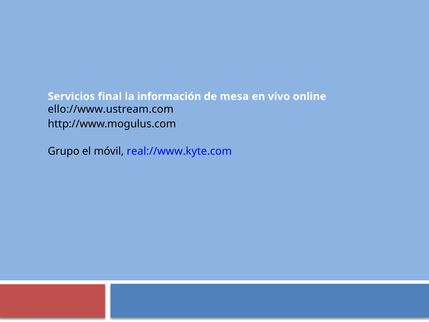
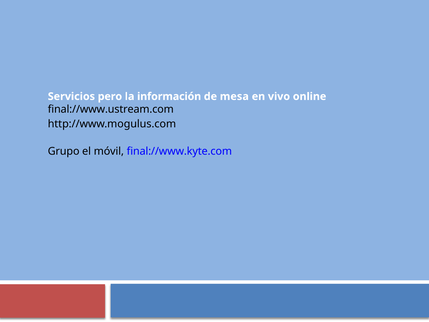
final: final -> pero
ello://www.ustream.com: ello://www.ustream.com -> final://www.ustream.com
real://www.kyte.com: real://www.kyte.com -> final://www.kyte.com
